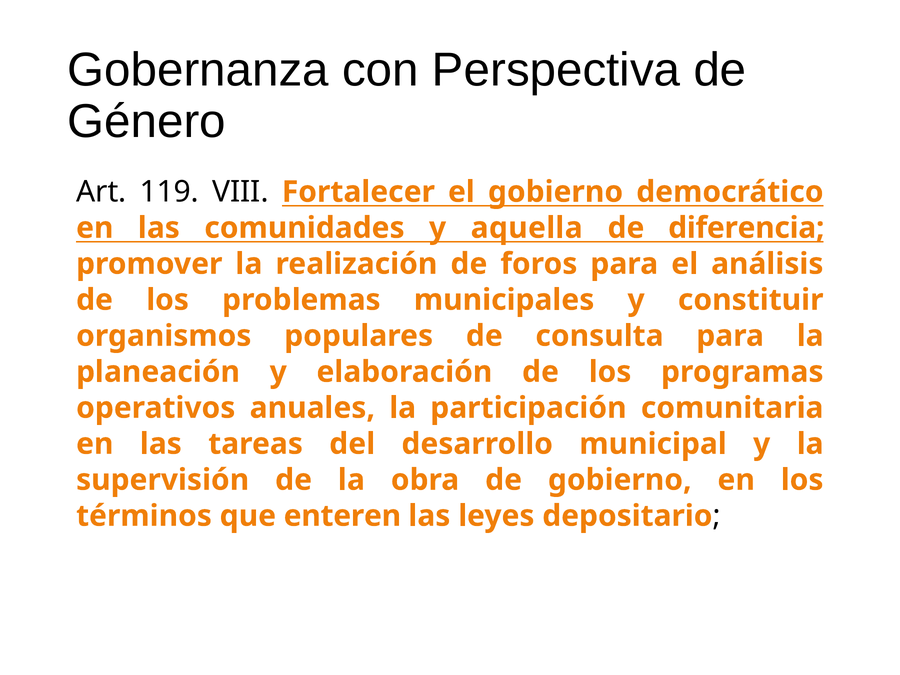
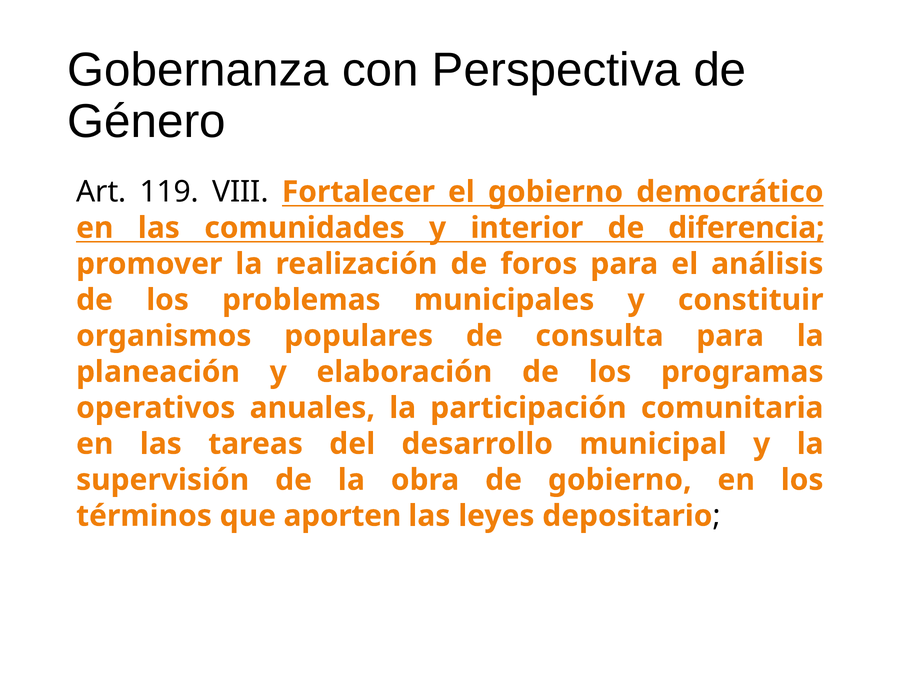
aquella: aquella -> interior
enteren: enteren -> aporten
